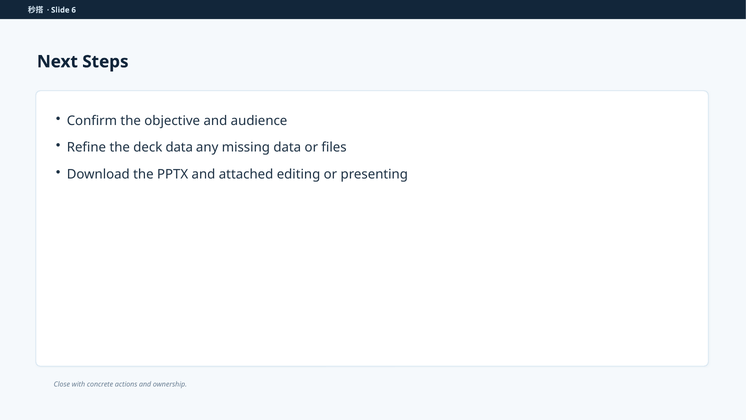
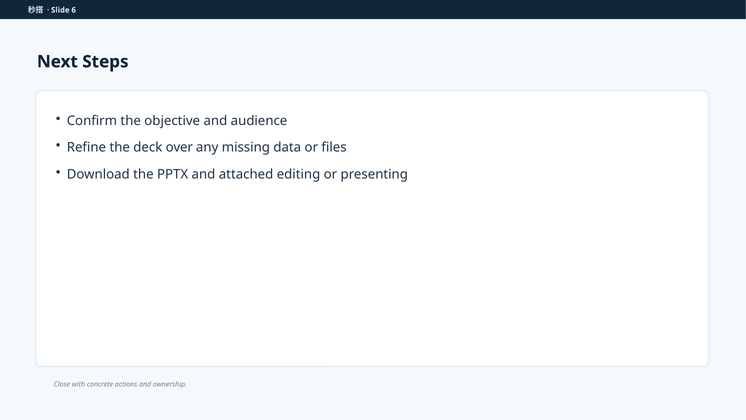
deck data: data -> over
